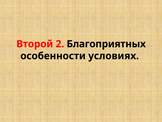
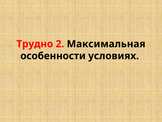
Второй: Второй -> Трудно
Благоприятных: Благоприятных -> Максимальная
